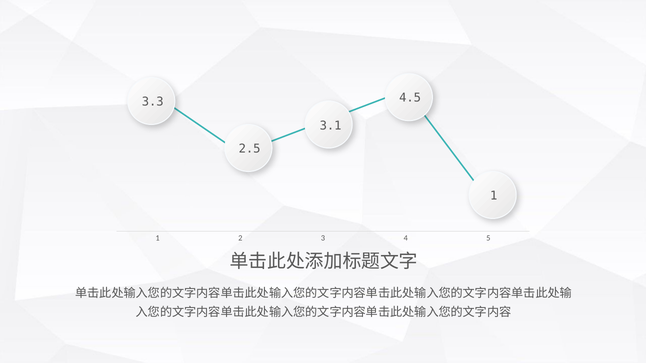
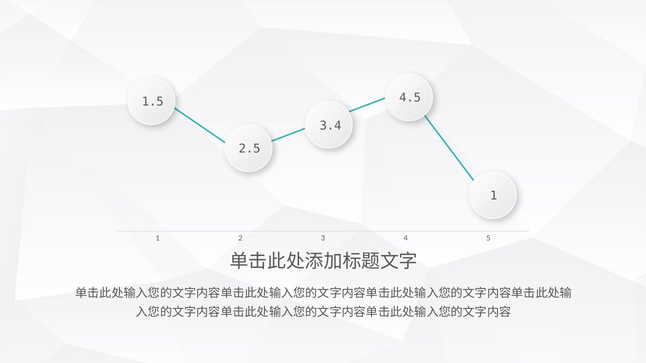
3.3: 3.3 -> 1.5
3.1: 3.1 -> 3.4
